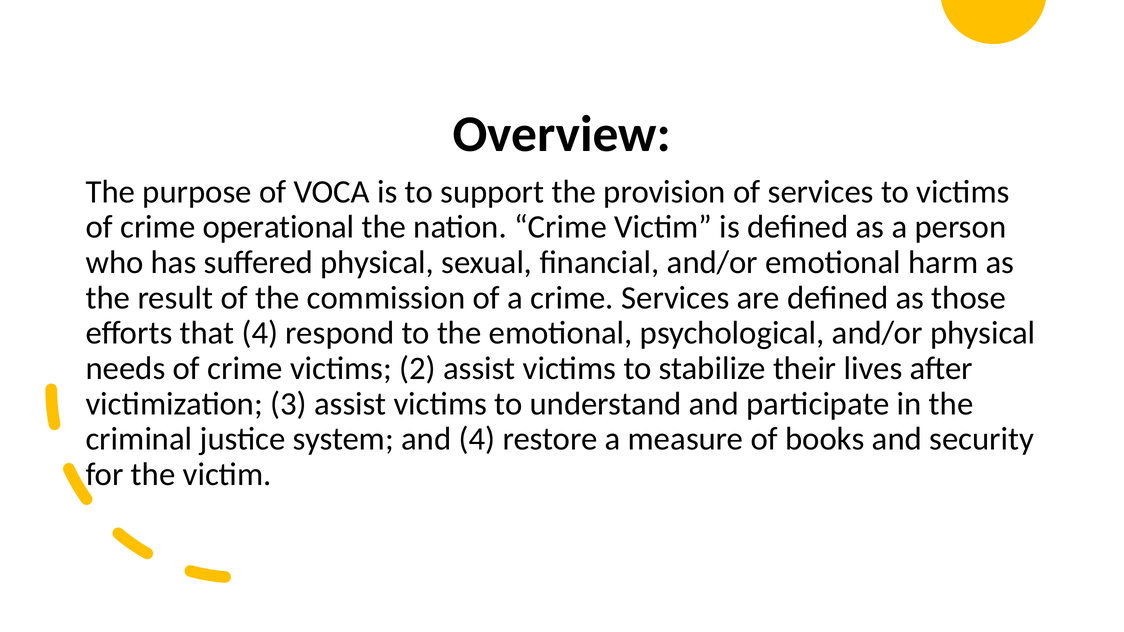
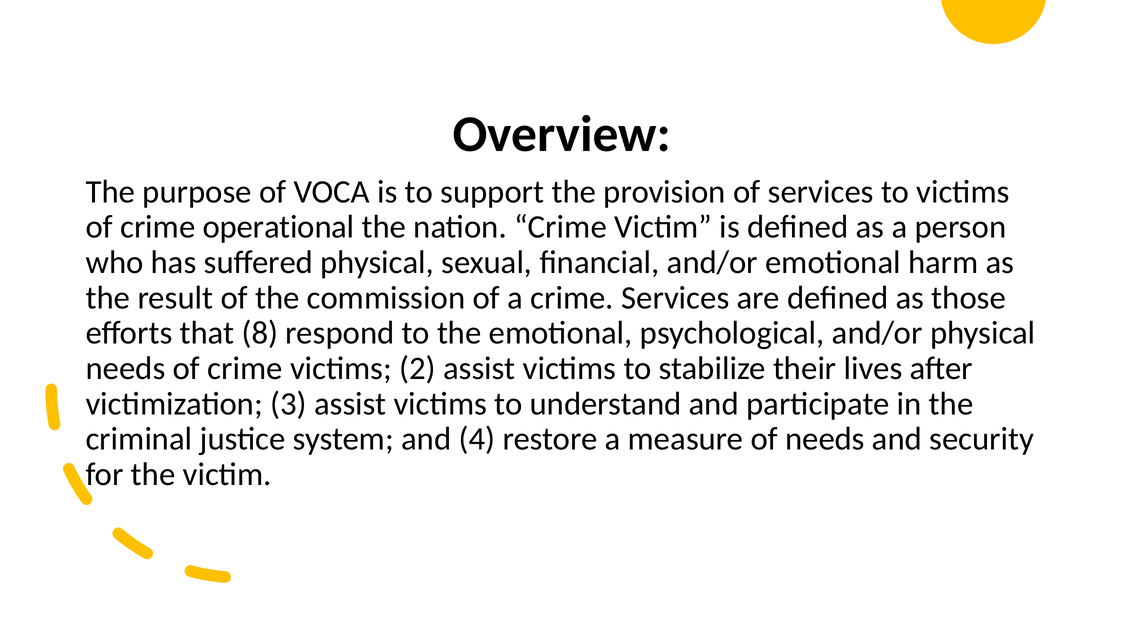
that 4: 4 -> 8
of books: books -> needs
